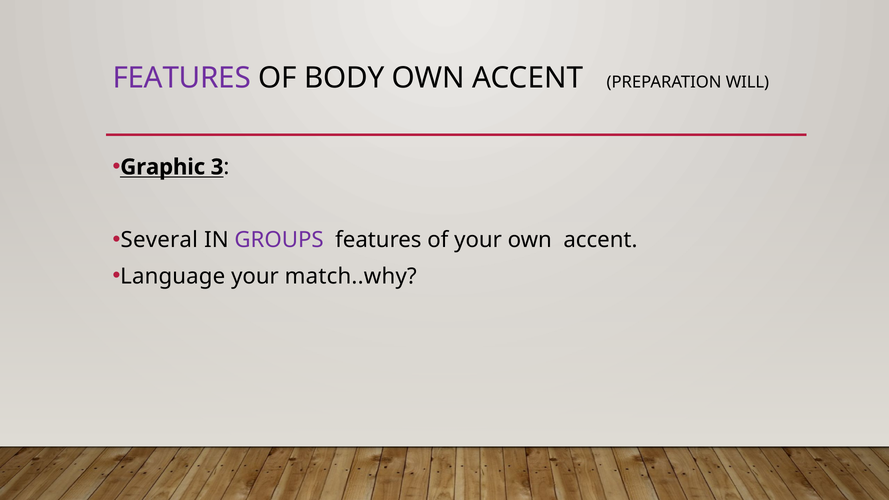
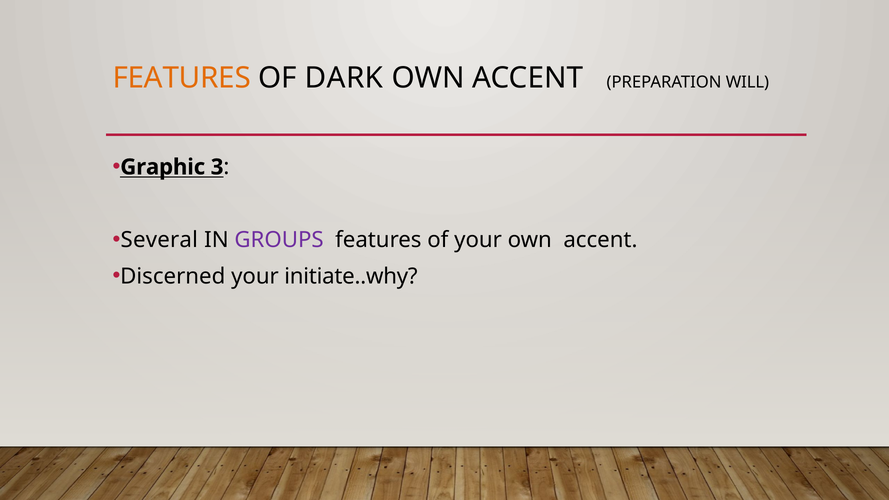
FEATURES at (182, 78) colour: purple -> orange
BODY: BODY -> DARK
Language: Language -> Discerned
match..why: match..why -> initiate..why
